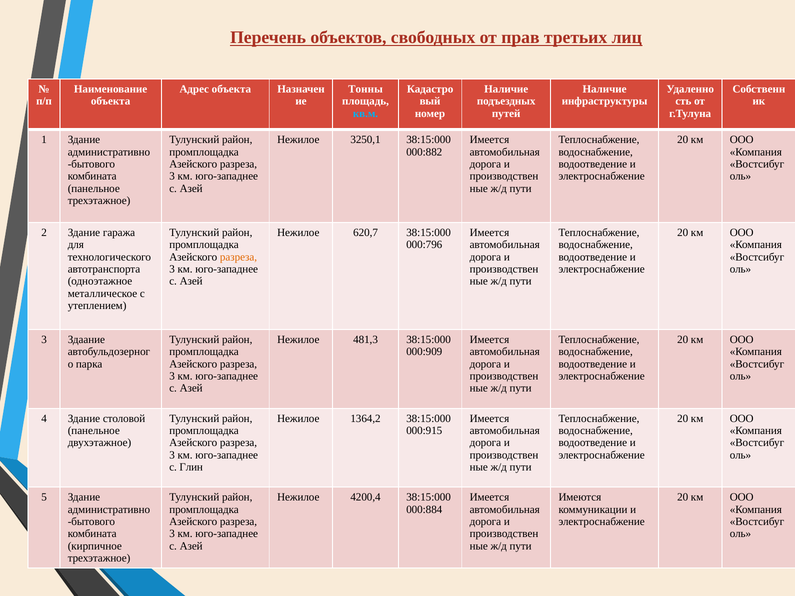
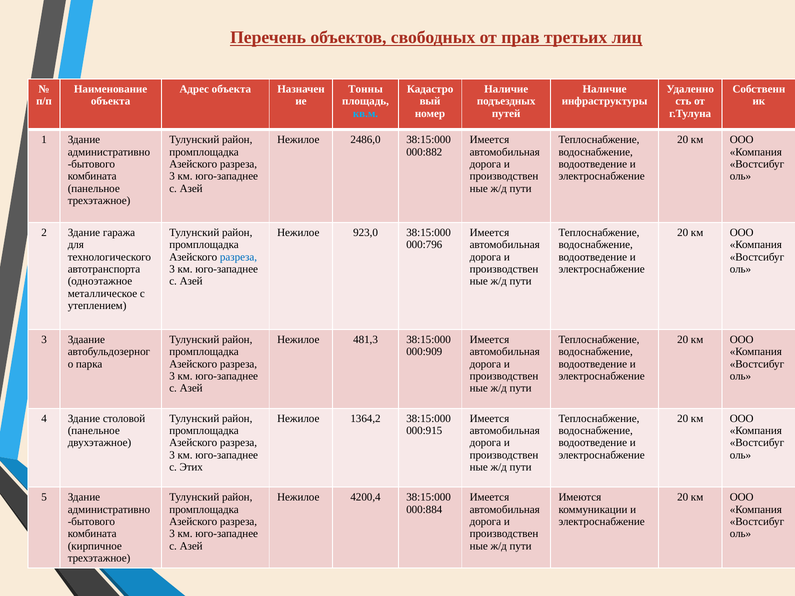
3250,1: 3250,1 -> 2486,0
620,7: 620,7 -> 923,0
разреза at (239, 257) colour: orange -> blue
Глин: Глин -> Этих
